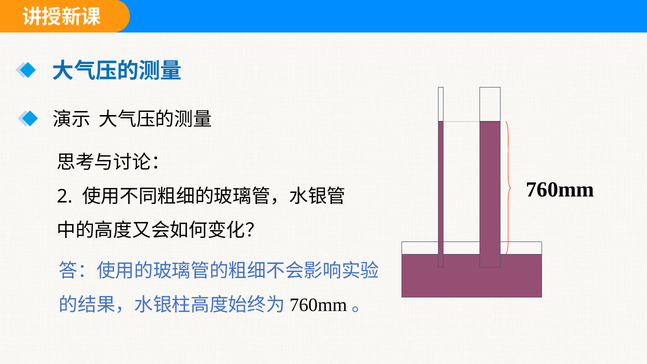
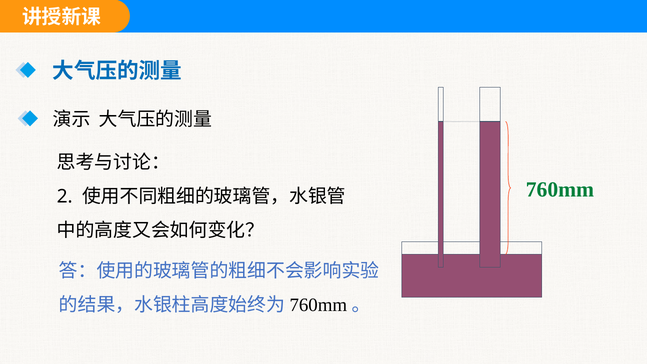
760mm at (560, 190) colour: black -> green
